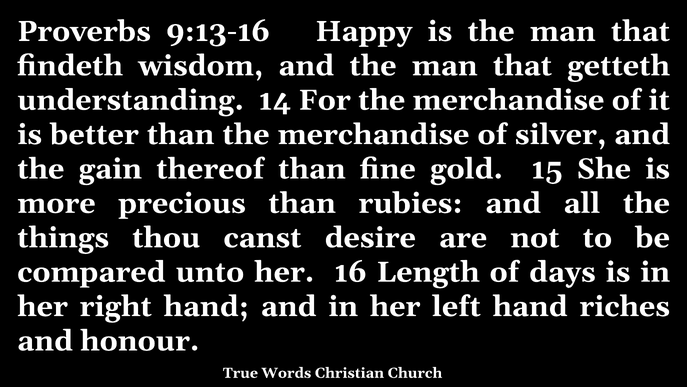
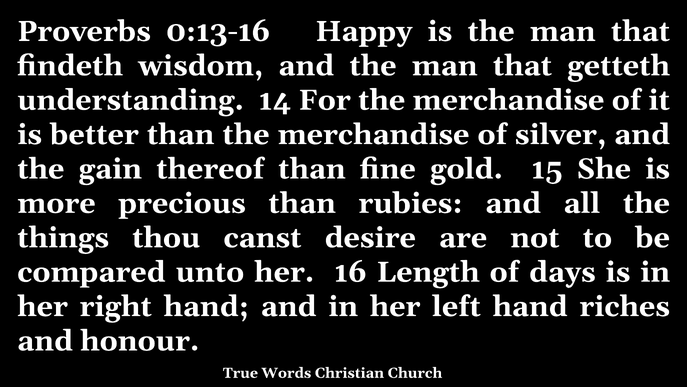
9:13-16: 9:13-16 -> 0:13-16
